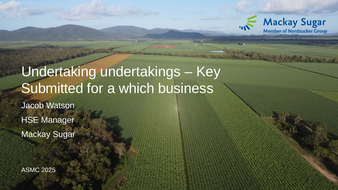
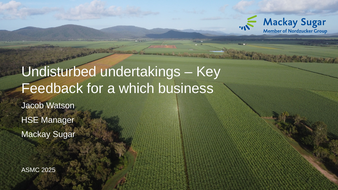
Undertaking: Undertaking -> Undisturbed
Submitted: Submitted -> Feedback
